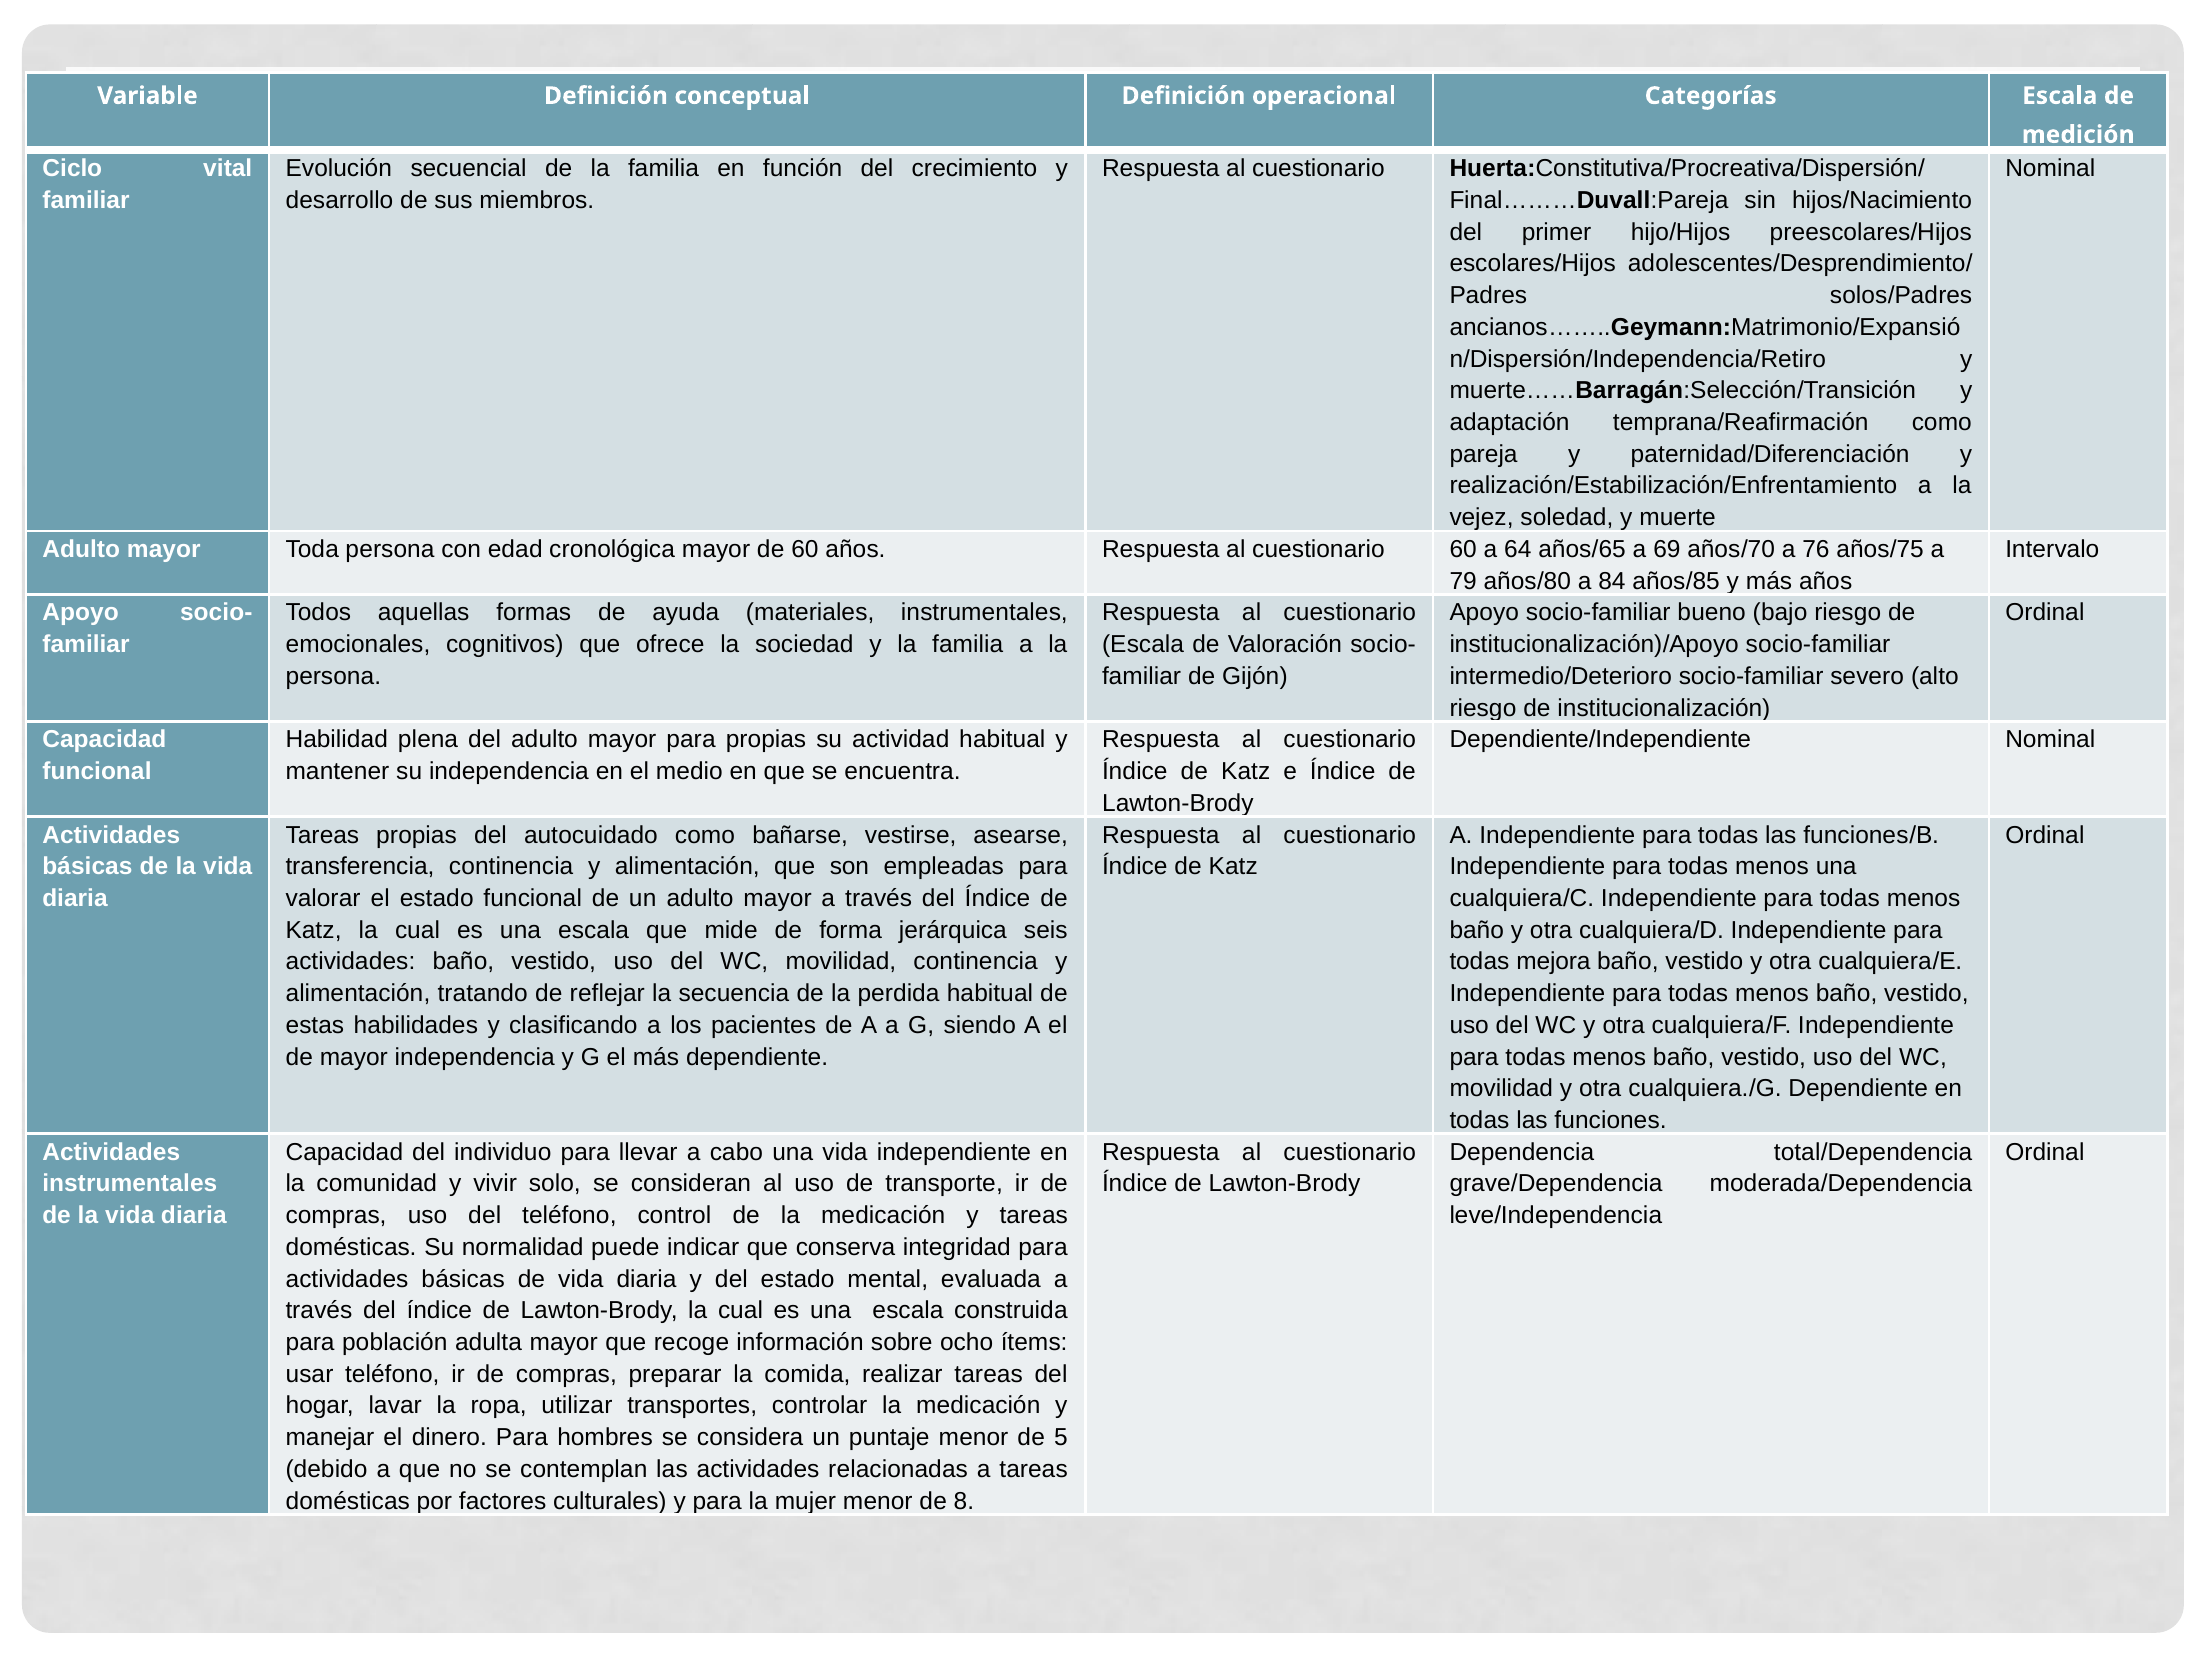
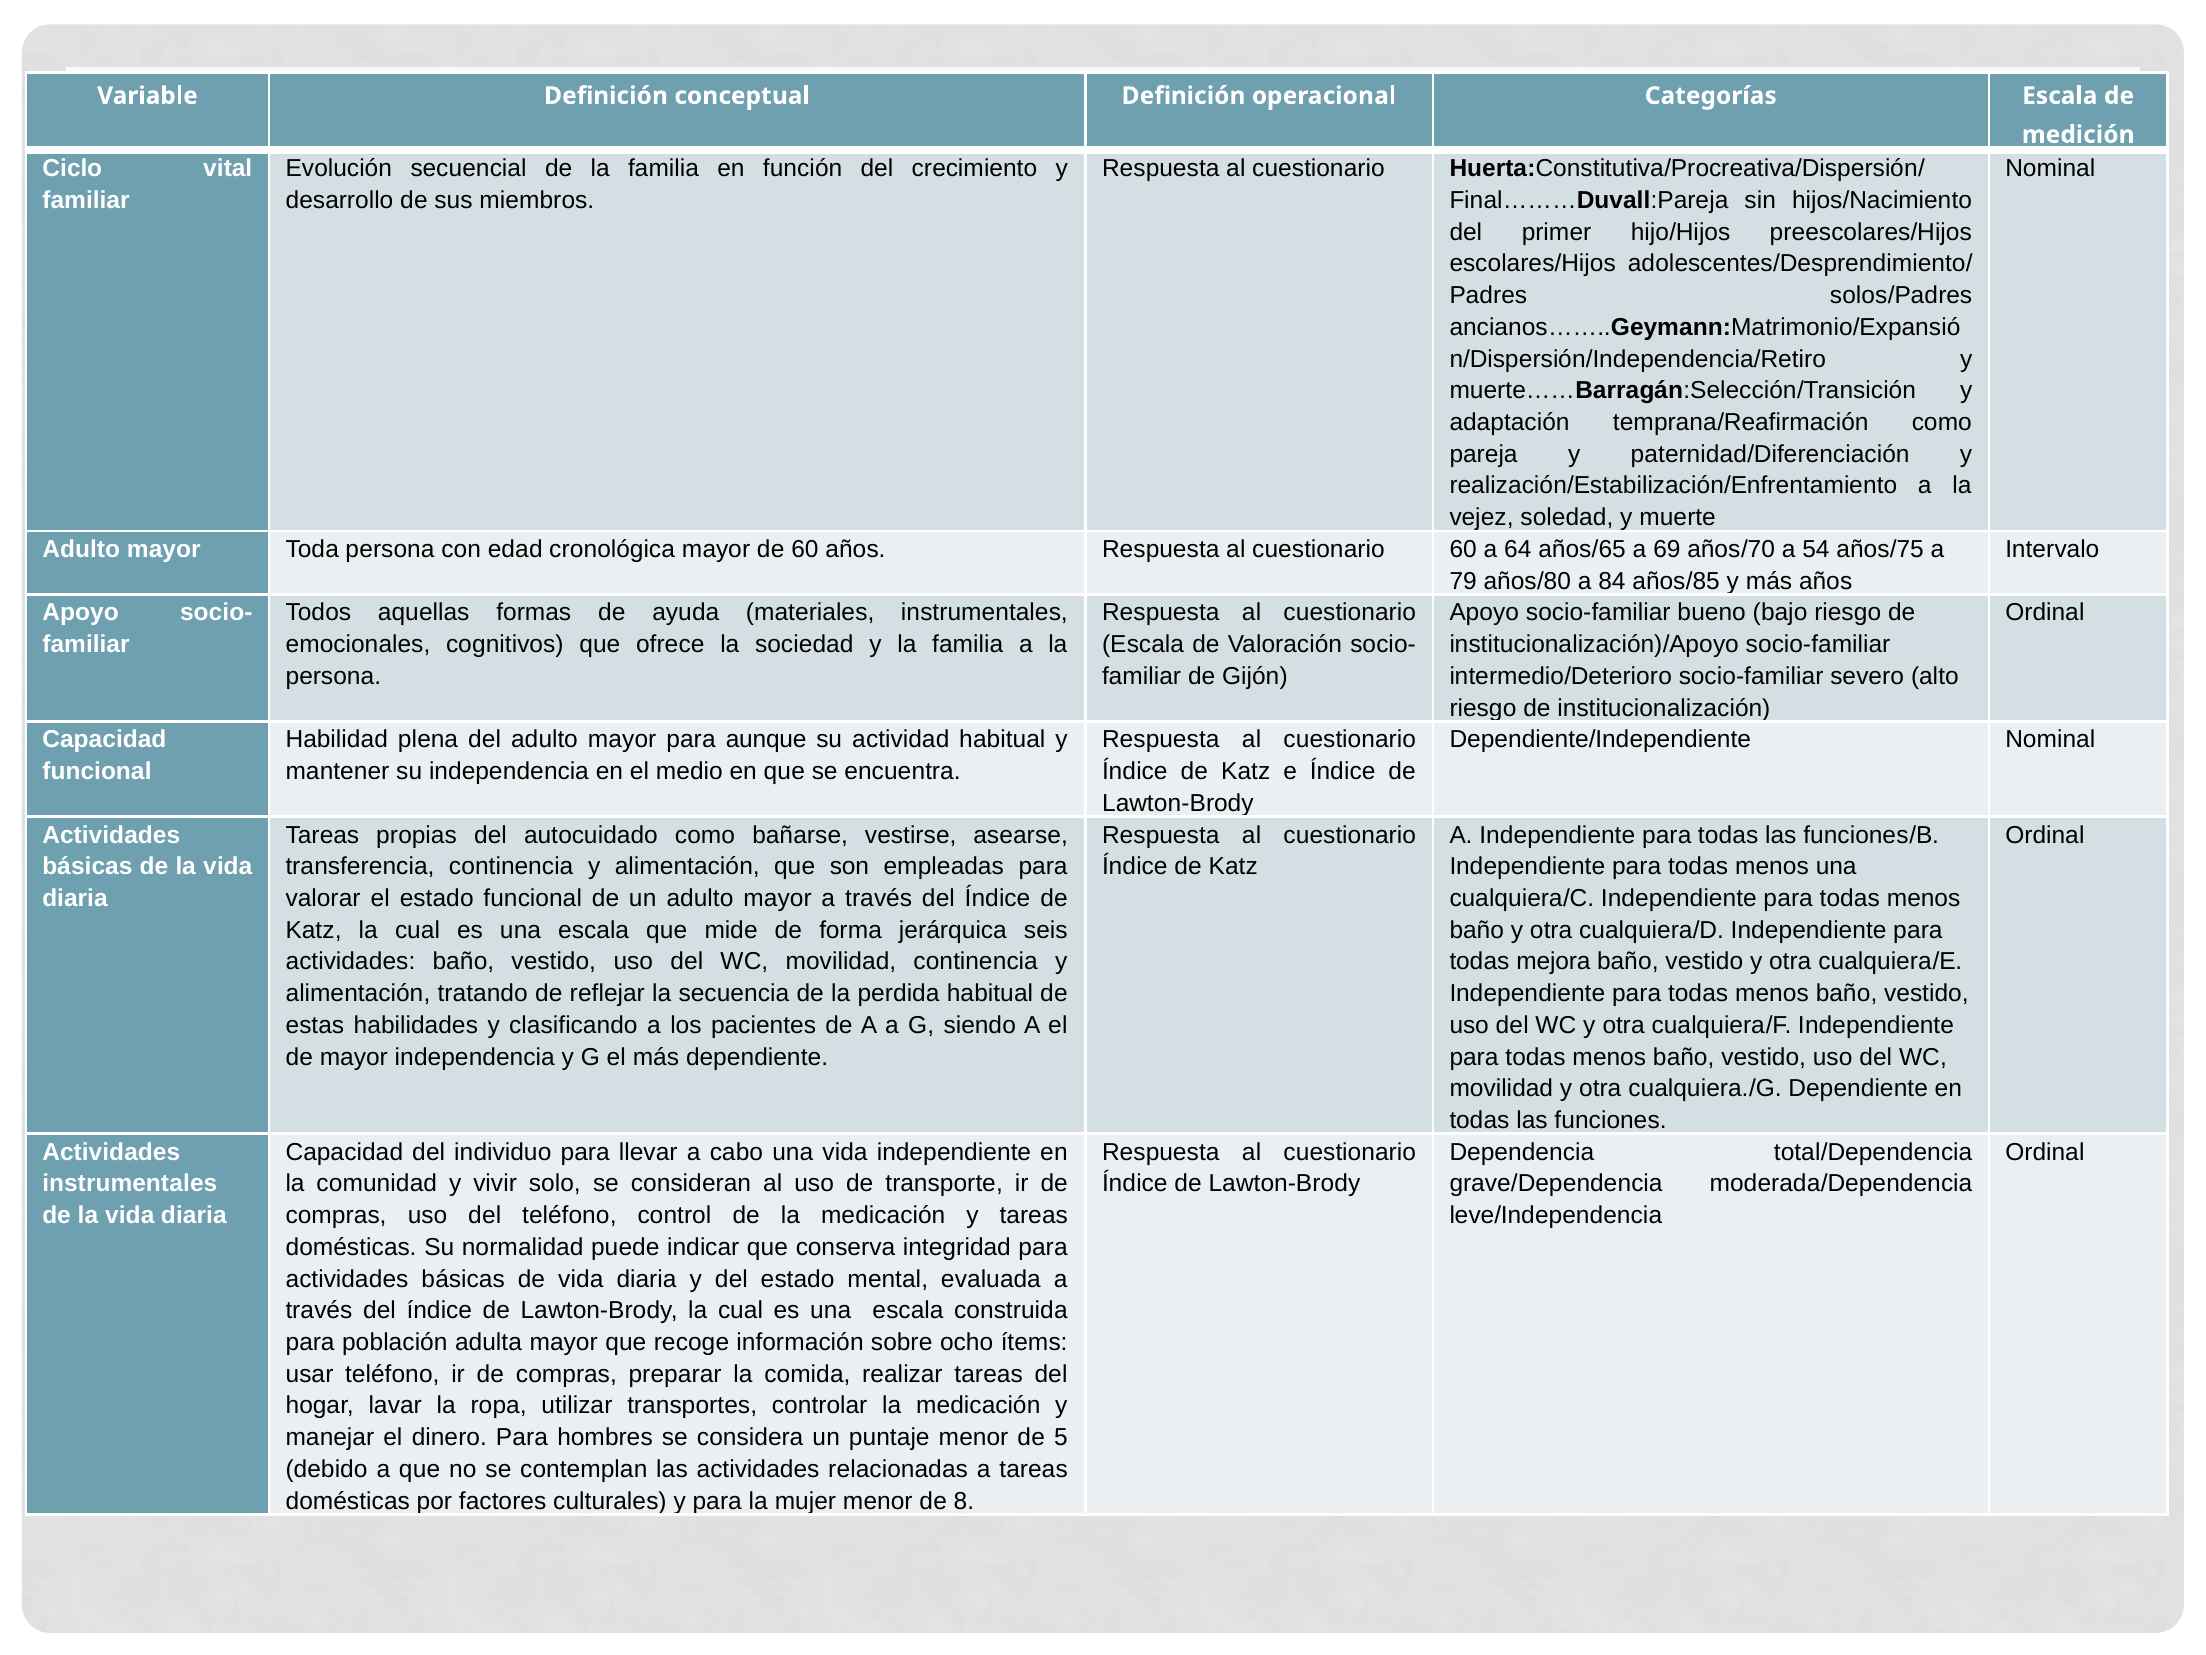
76: 76 -> 54
para propias: propias -> aunque
